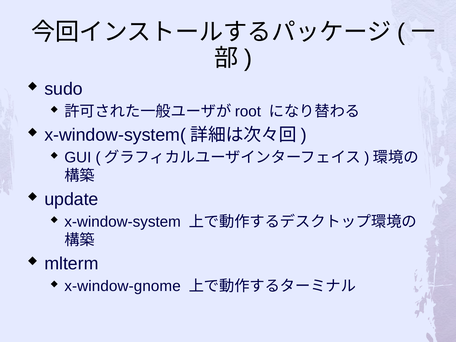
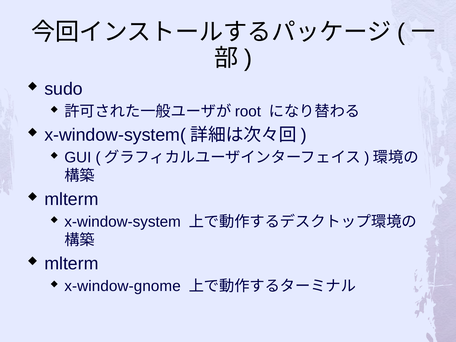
update at (71, 199): update -> mlterm
